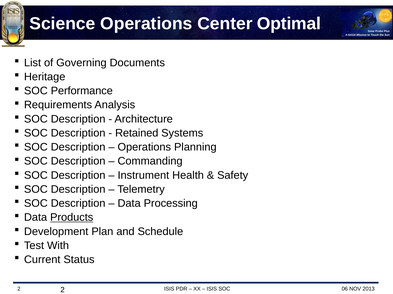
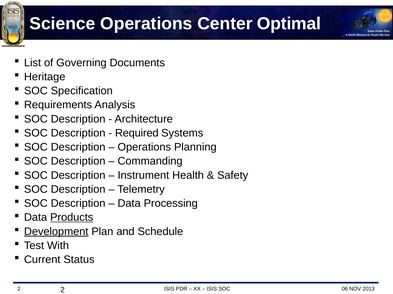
Performance: Performance -> Specification
Retained: Retained -> Required
Development underline: none -> present
